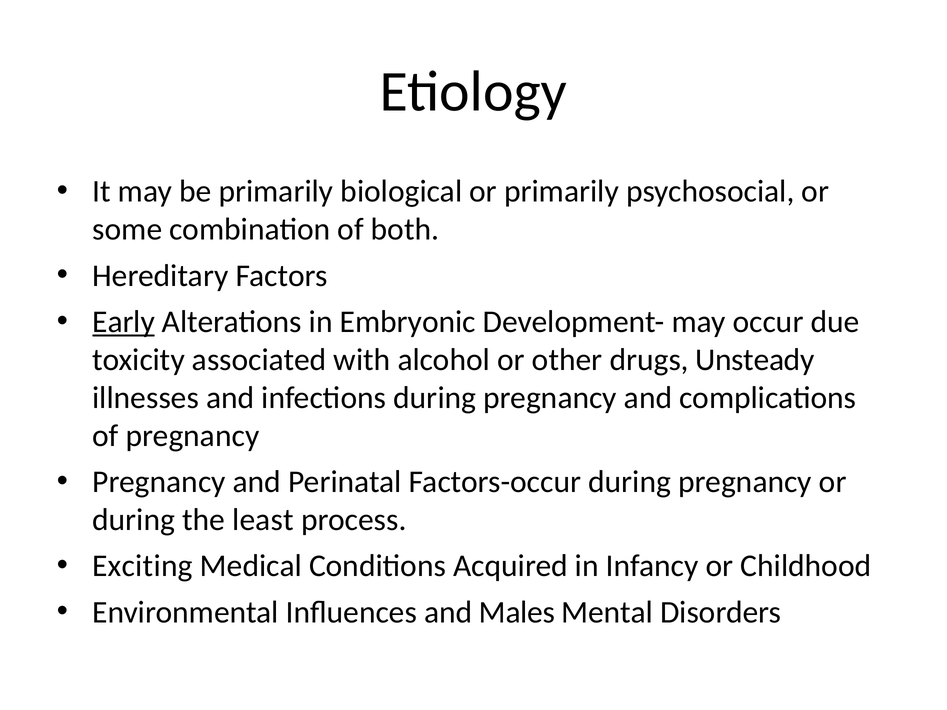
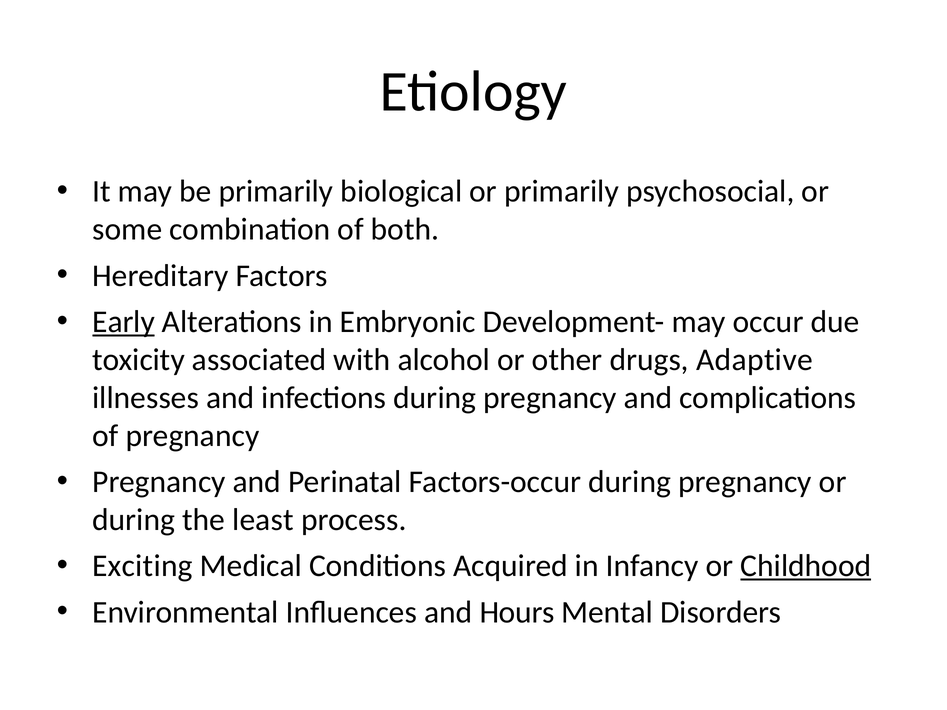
Unsteady: Unsteady -> Adaptive
Childhood underline: none -> present
Males: Males -> Hours
